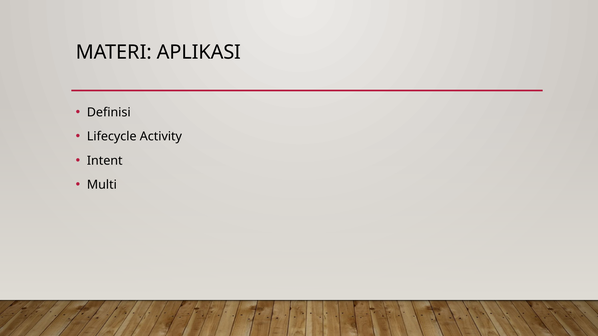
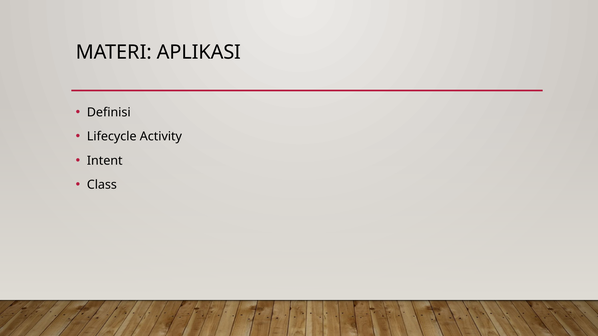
Multi: Multi -> Class
